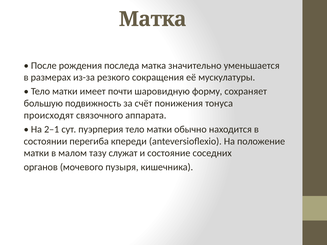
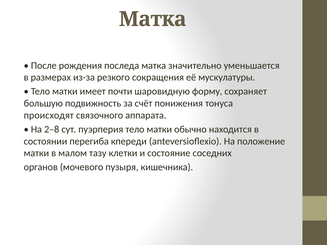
2–1: 2–1 -> 2–8
служат: служат -> клетки
